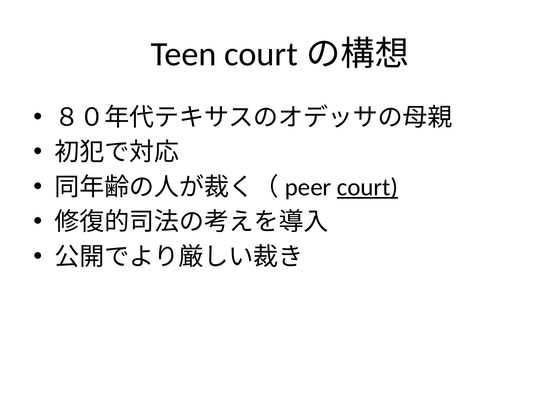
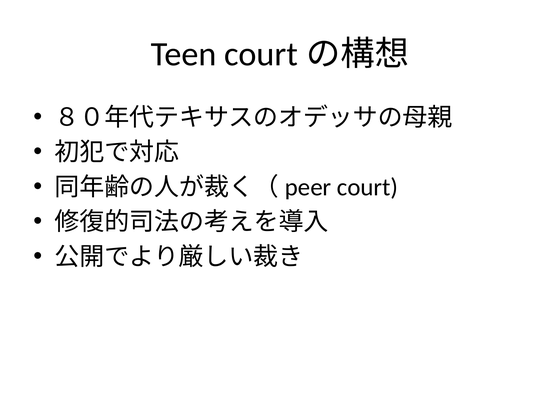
court underline: present -> none
